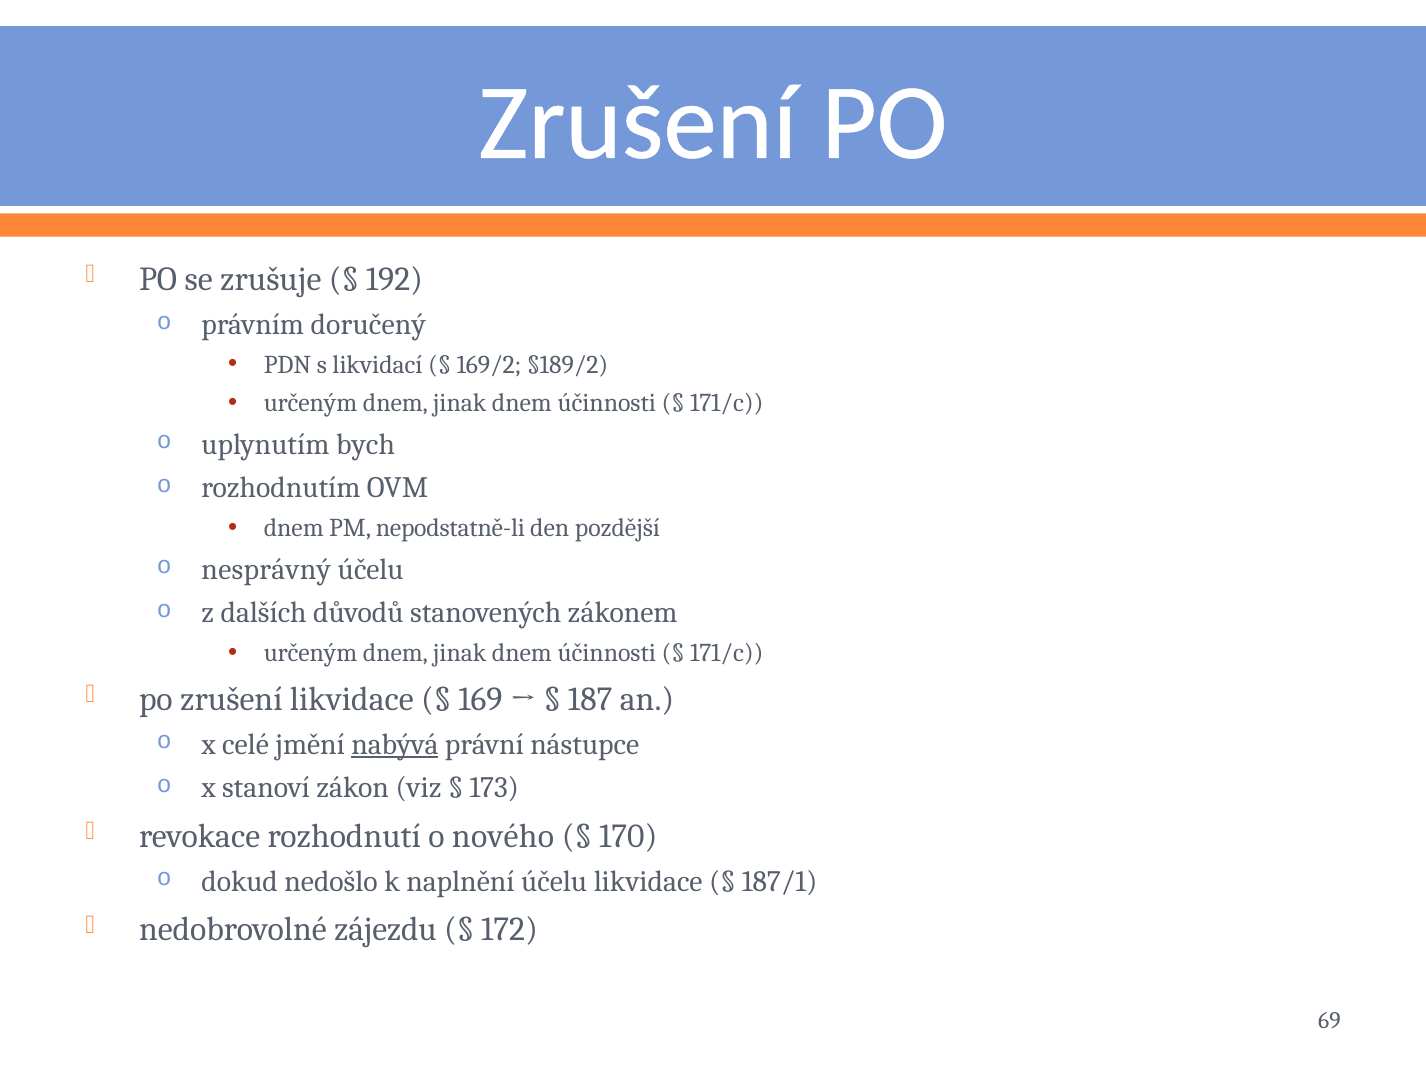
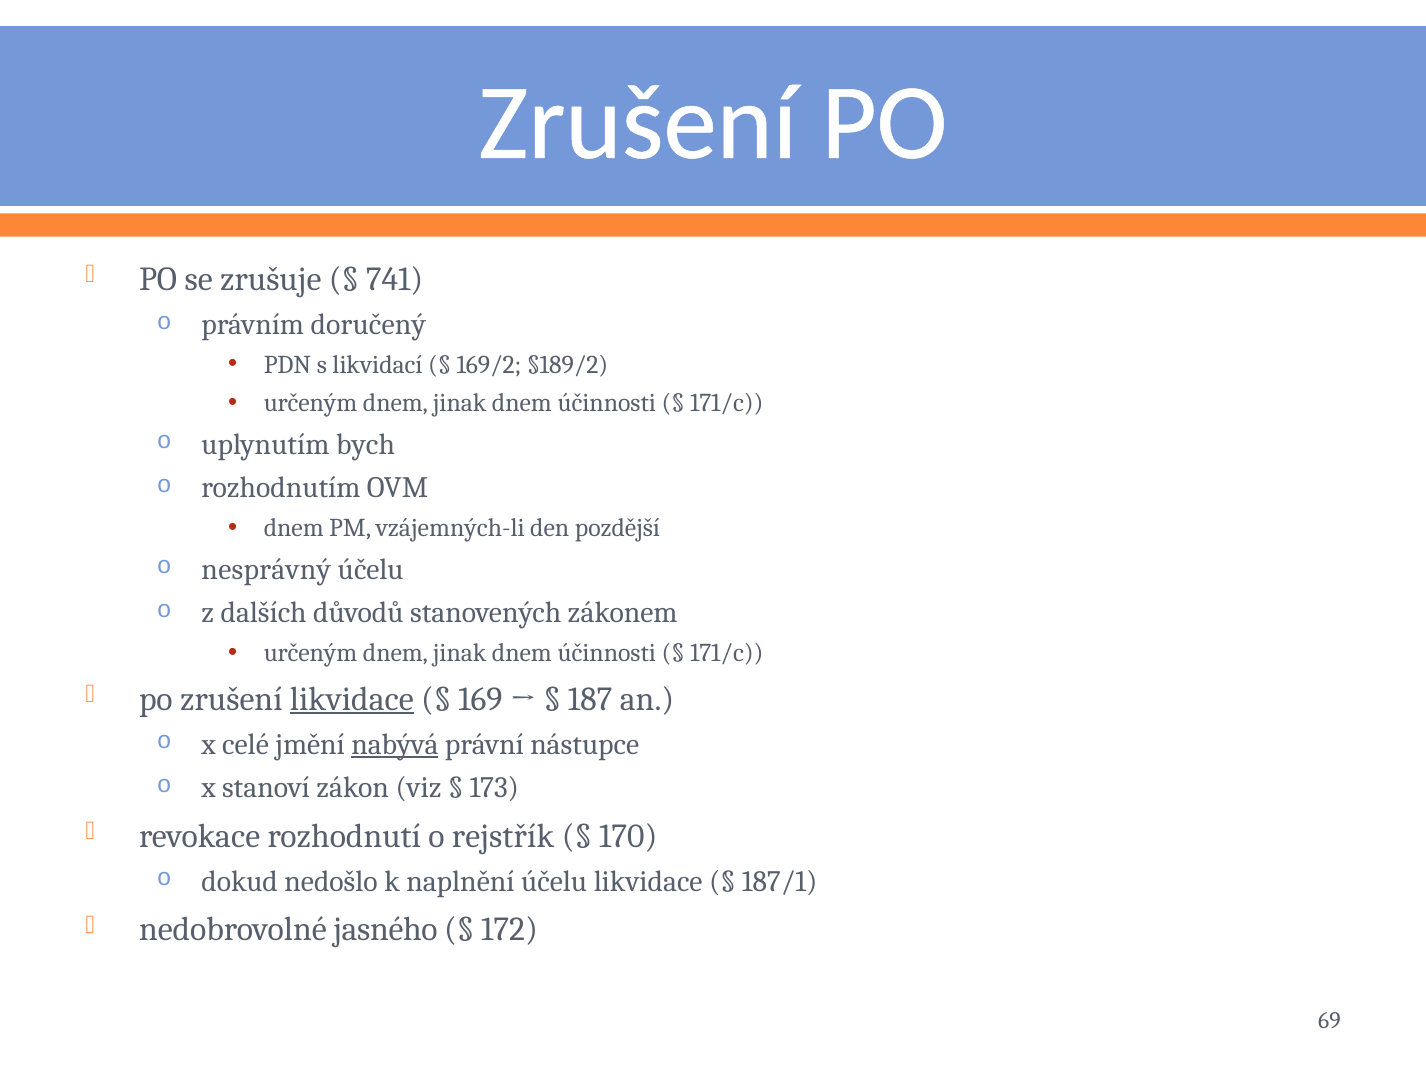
192: 192 -> 741
nepodstatně-li: nepodstatně-li -> vzájemných-li
likvidace at (352, 699) underline: none -> present
nového: nového -> rejstřík
zájezdu: zájezdu -> jasného
